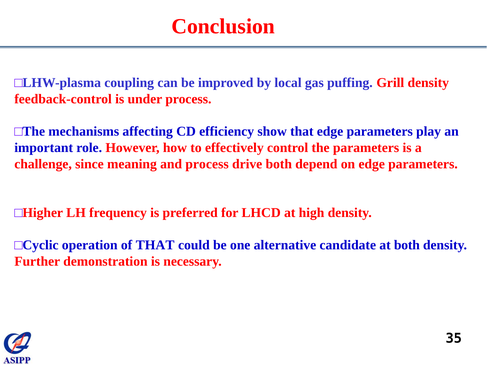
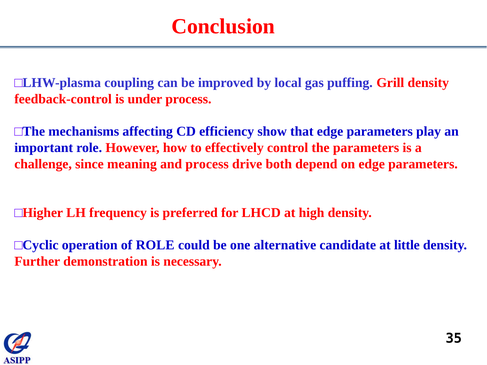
of THAT: THAT -> ROLE
at both: both -> little
